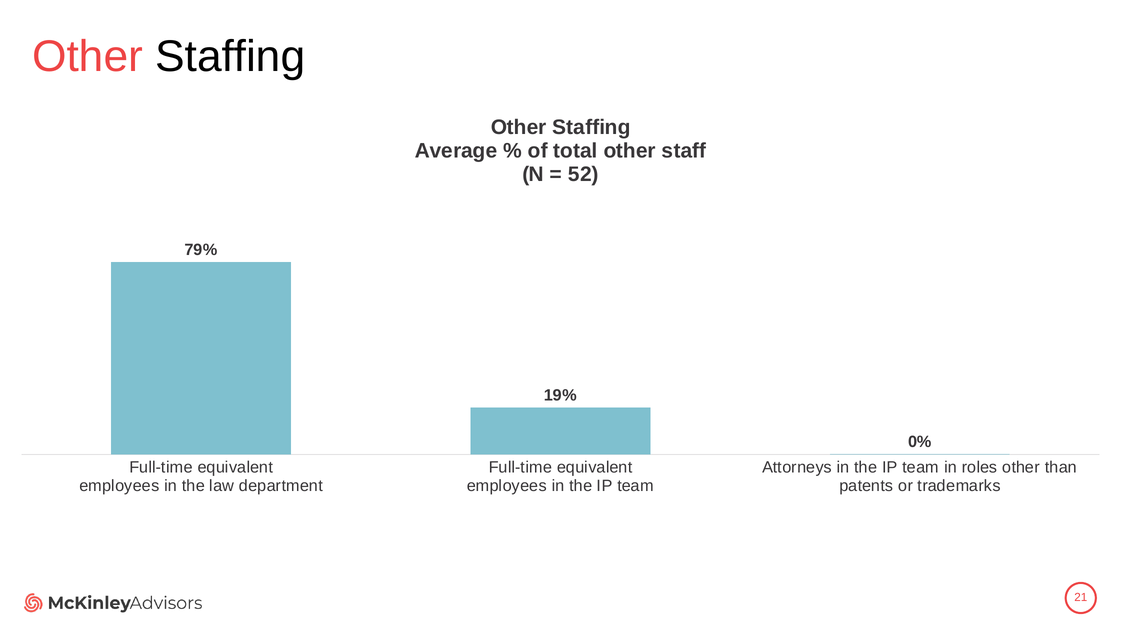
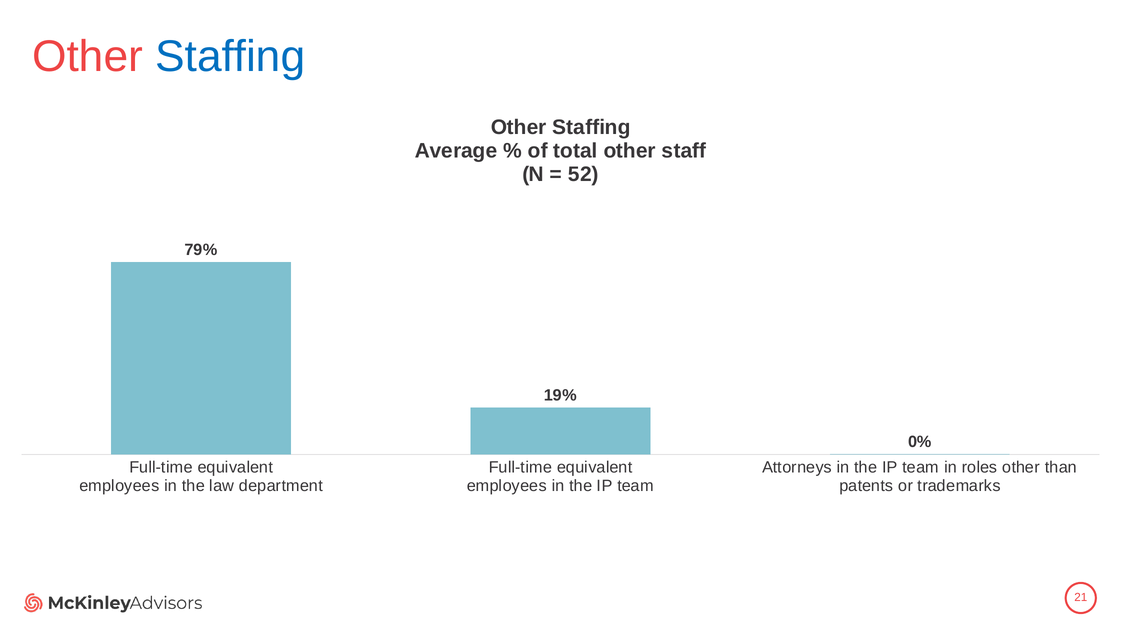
Staffing at (230, 57) colour: black -> blue
